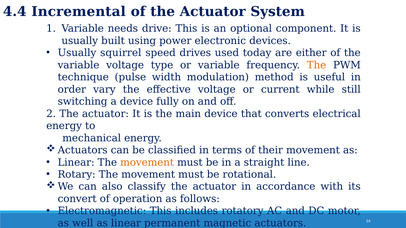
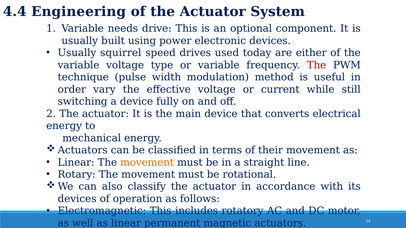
Incremental: Incremental -> Engineering
The at (317, 65) colour: orange -> red
convert at (77, 199): convert -> devices
